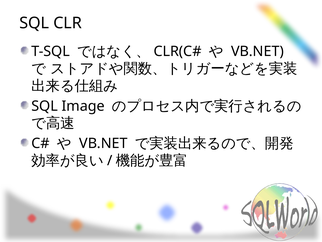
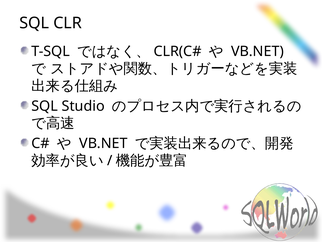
Image: Image -> Studio
